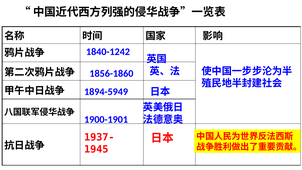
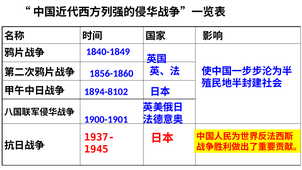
1840-1242: 1840-1242 -> 1840-1849
1894-5949: 1894-5949 -> 1894-8102
